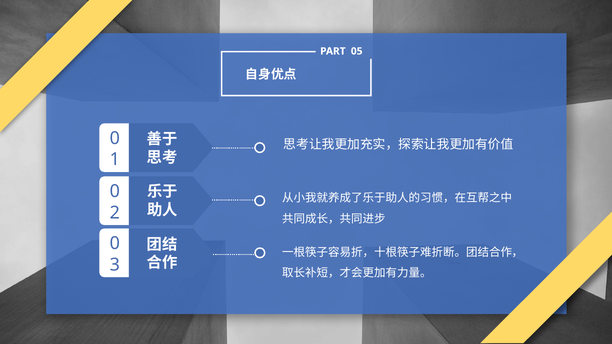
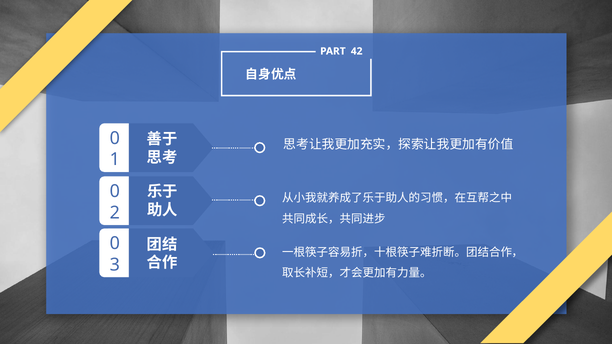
05: 05 -> 42
